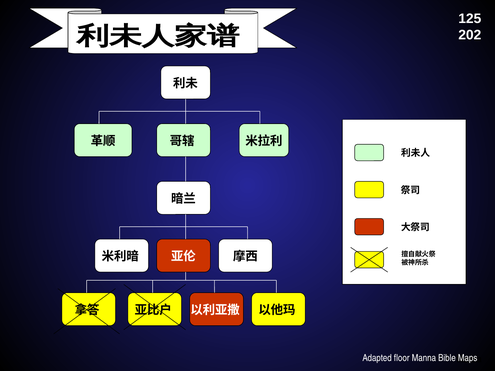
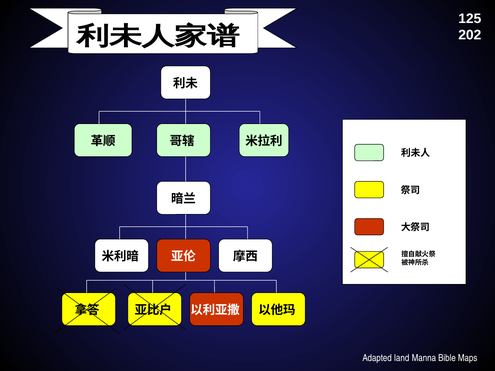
floor: floor -> land
